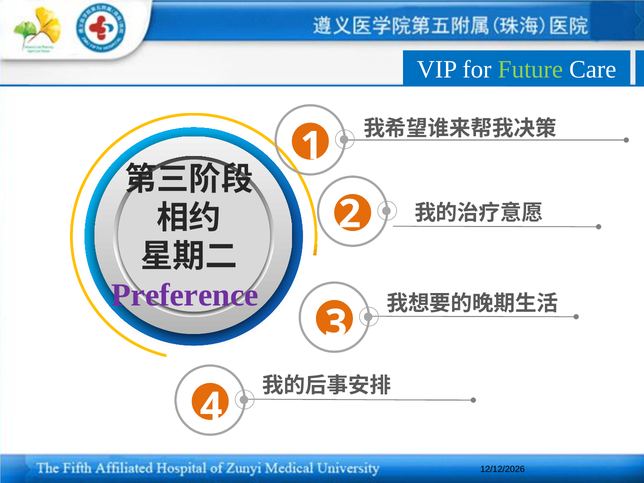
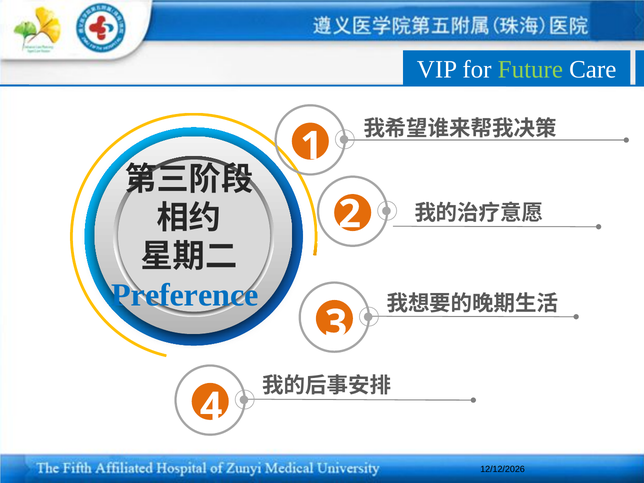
Preference colour: purple -> blue
